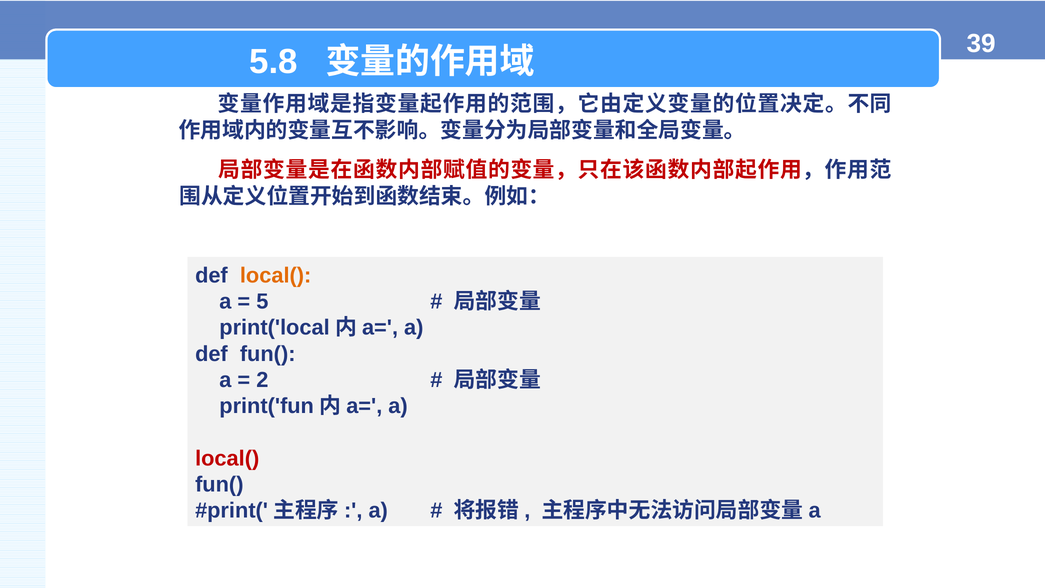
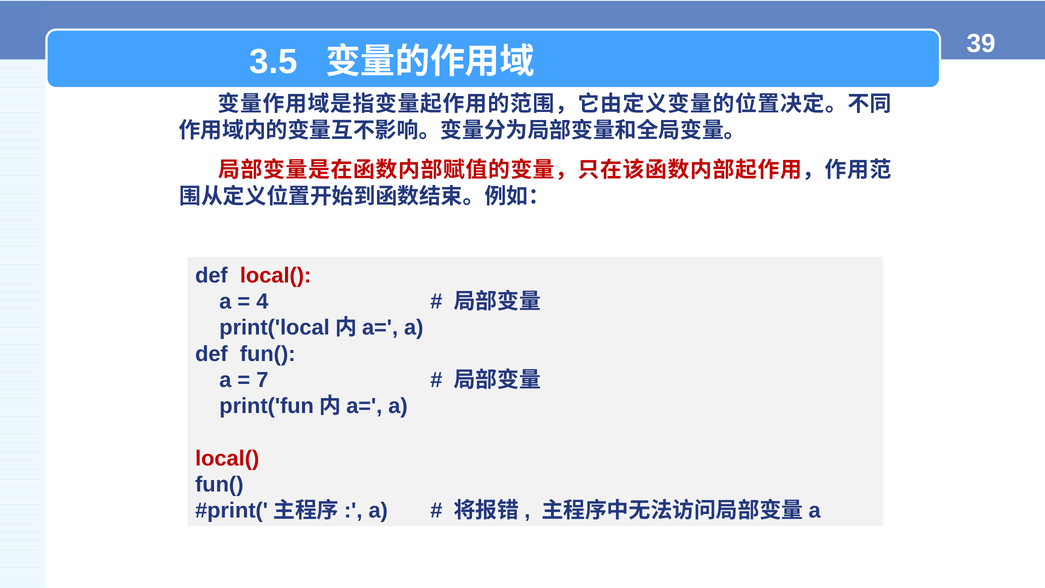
5.8: 5.8 -> 3.5
local( at (276, 275) colour: orange -> red
5: 5 -> 4
2: 2 -> 7
